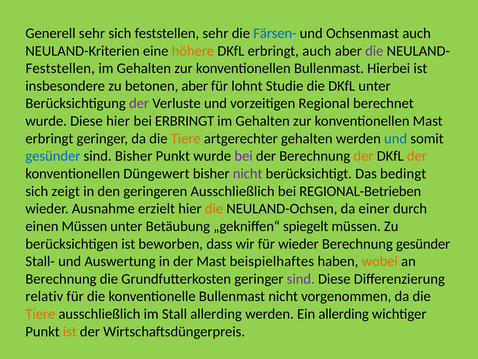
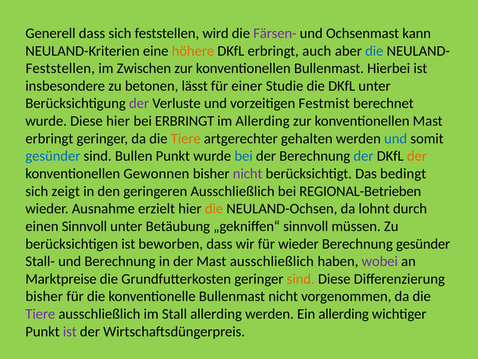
Generell sehr: sehr -> dass
feststellen sehr: sehr -> wird
Färsen- colour: blue -> purple
Ochsenmast auch: auch -> kann
die at (374, 51) colour: purple -> blue
Gehalten at (144, 68): Gehalten -> Zwischen
betonen aber: aber -> lässt
lohnt: lohnt -> einer
Regional: Regional -> Festmist
Gehalten at (263, 121): Gehalten -> Allerding
sind Bisher: Bisher -> Bullen
bei at (244, 156) colour: purple -> blue
der at (363, 156) colour: orange -> blue
Düngewert: Düngewert -> Gewonnen
einer: einer -> lohnt
einen Müssen: Müssen -> Sinnvoll
„gekniffen“ spiegelt: spiegelt -> sinnvoll
und Auswertung: Auswertung -> Berechnung
Mast beispielhaftes: beispielhaftes -> ausschließlich
wobei colour: orange -> purple
Berechnung at (61, 279): Berechnung -> Marktpreise
sind at (301, 279) colour: purple -> orange
relativ at (44, 296): relativ -> bisher
Tiere at (40, 314) colour: orange -> purple
ist at (70, 331) colour: orange -> purple
